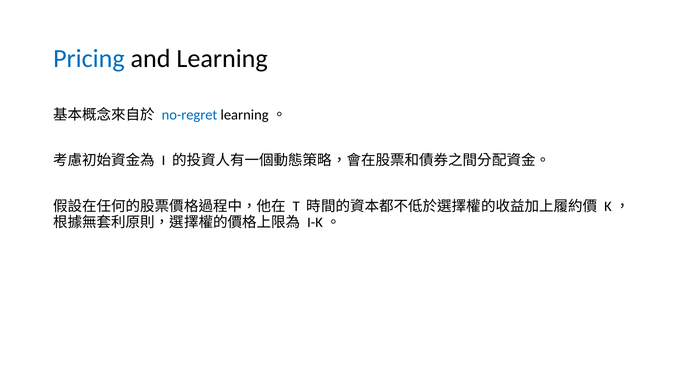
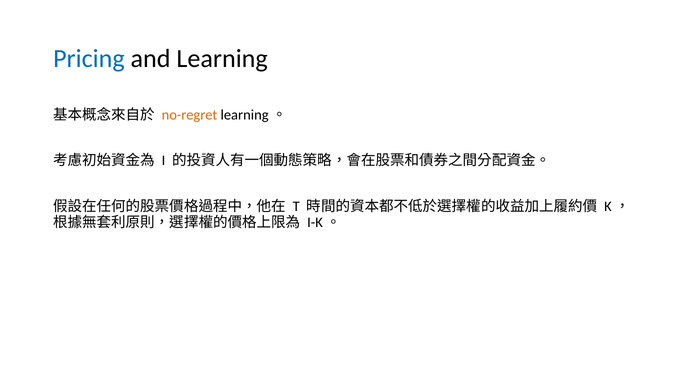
no-regret colour: blue -> orange
